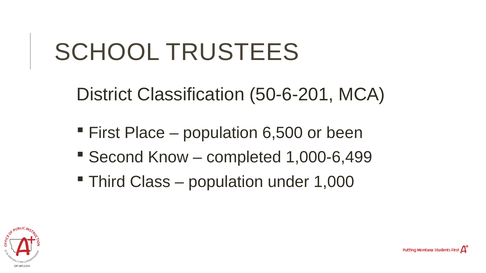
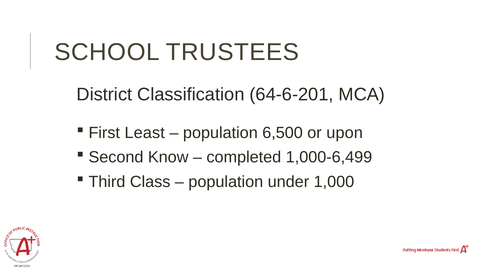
50-6-201: 50-6-201 -> 64-6-201
Place: Place -> Least
been: been -> upon
